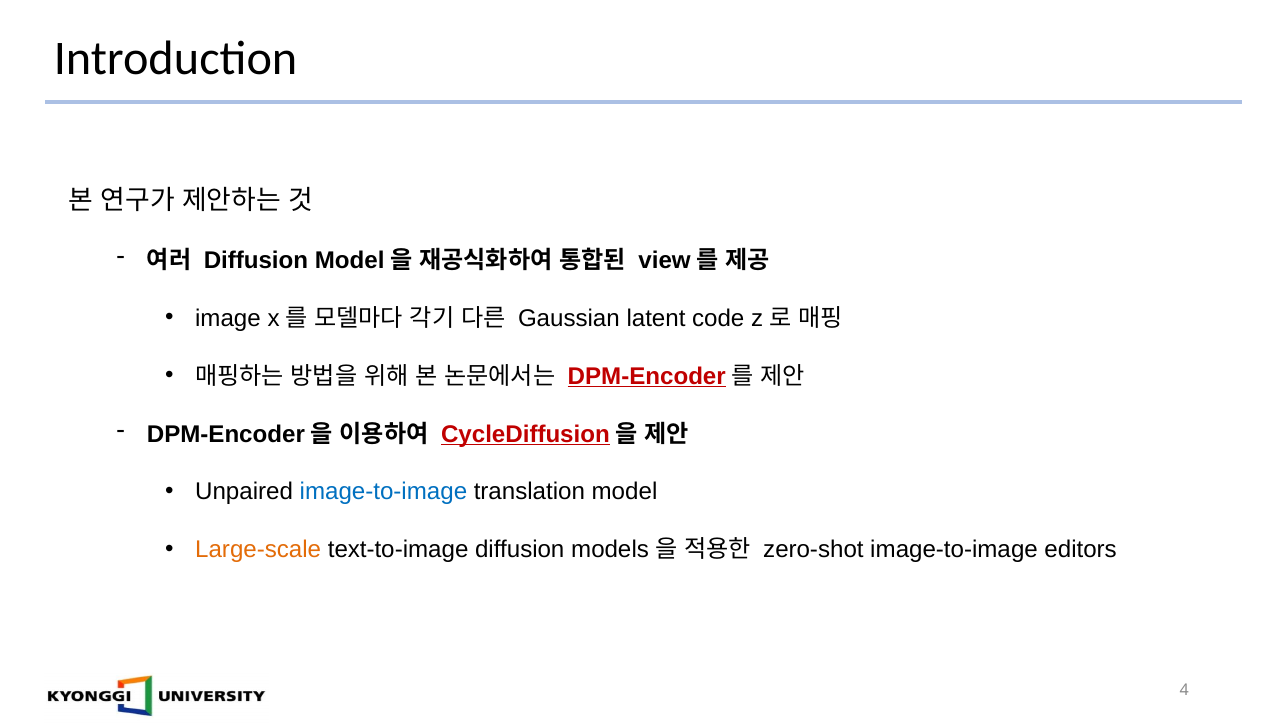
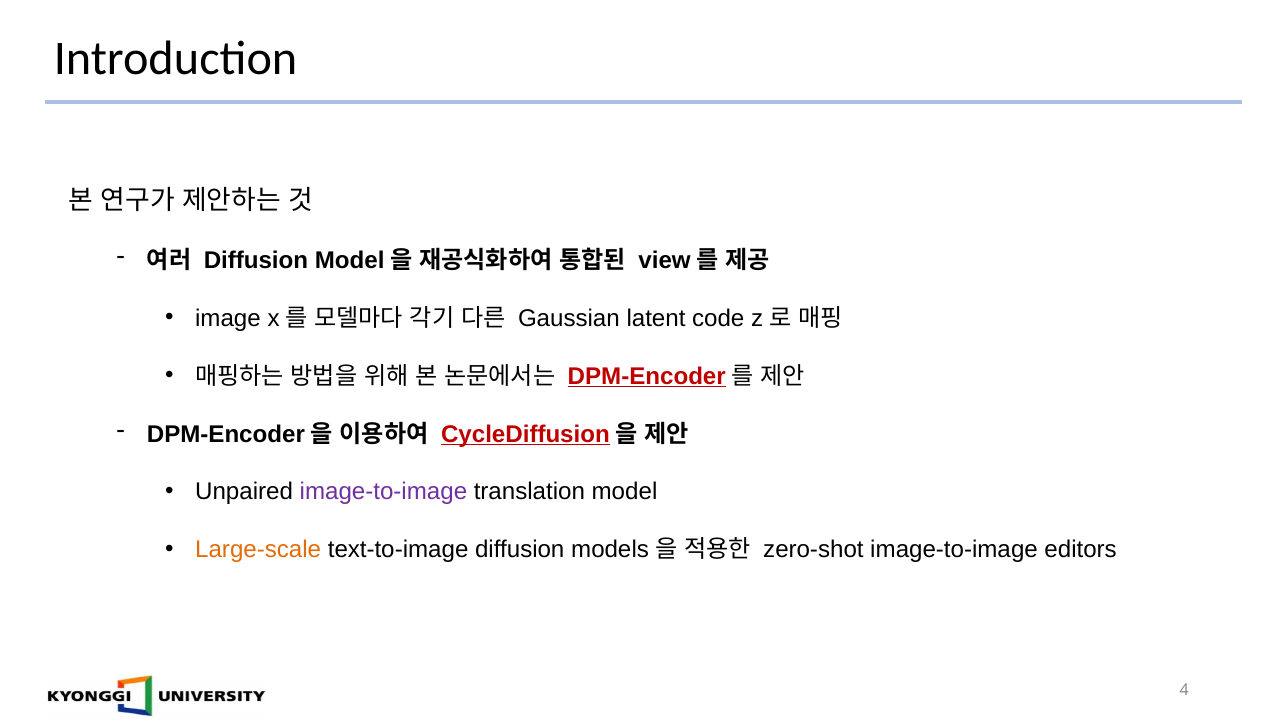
image-to-image at (383, 492) colour: blue -> purple
